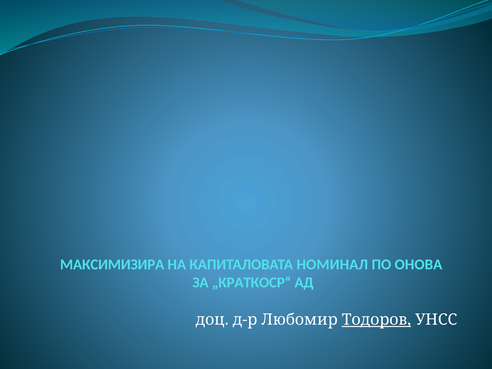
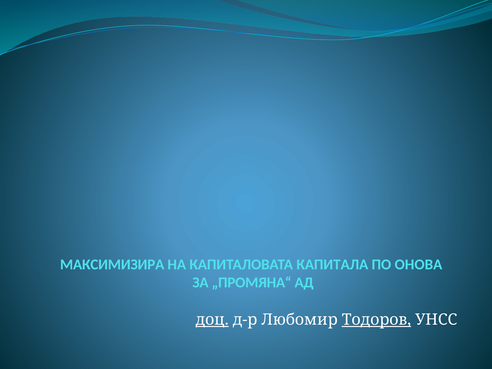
НОМИНАЛ: НОМИНАЛ -> КАПИТАЛА
„КРАТКОСР“: „КРАТКОСР“ -> „ПРОМЯНА“
доц underline: none -> present
